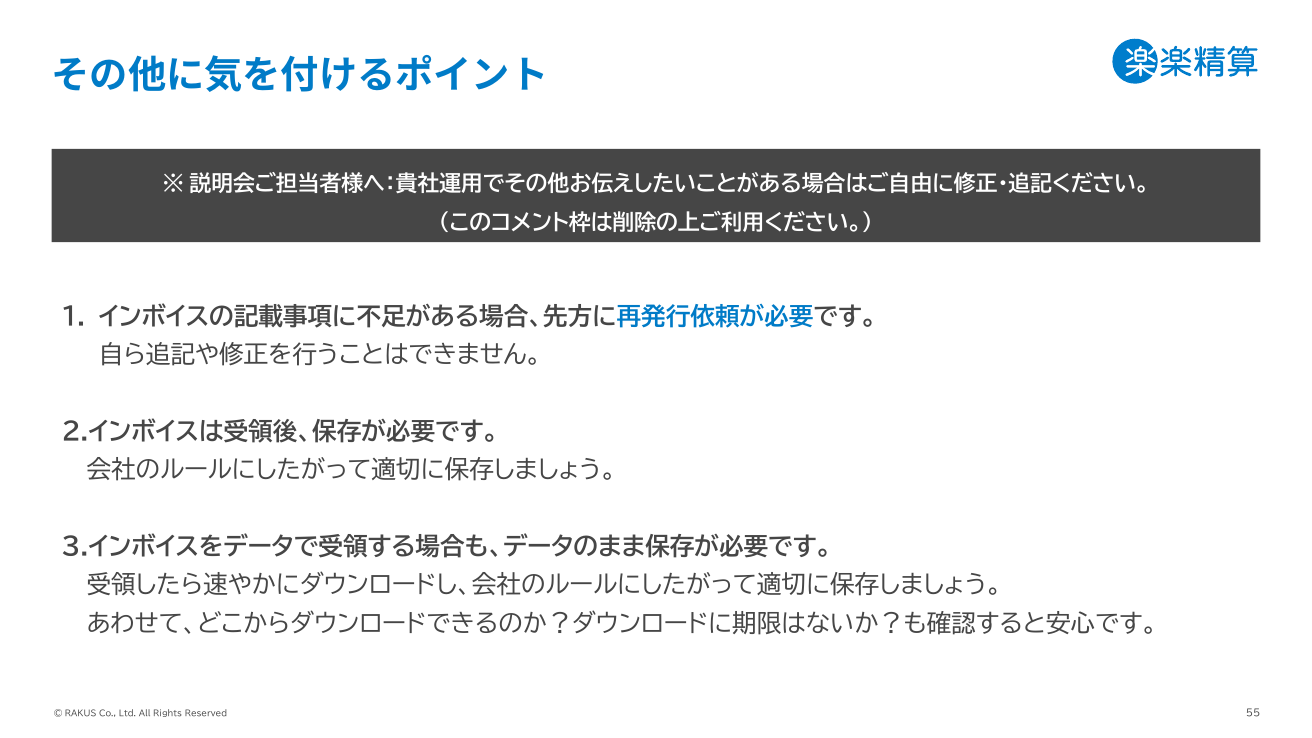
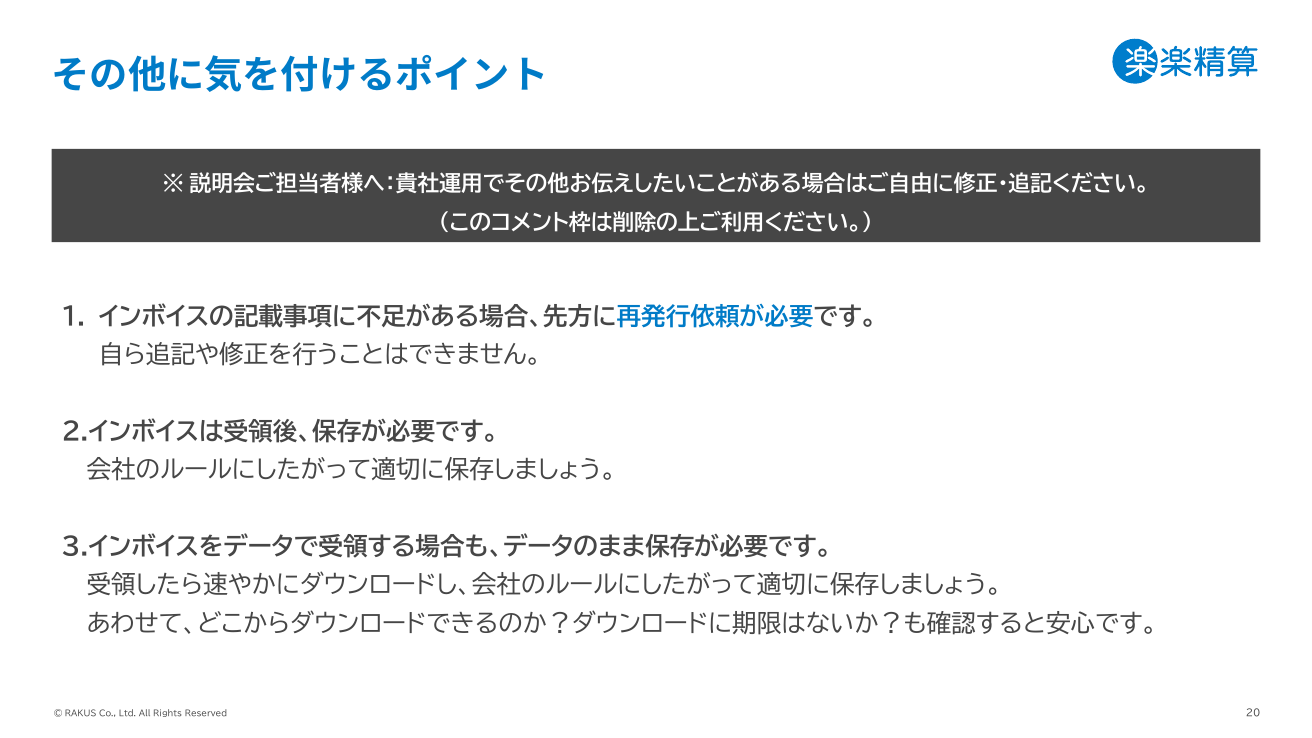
55: 55 -> 20
